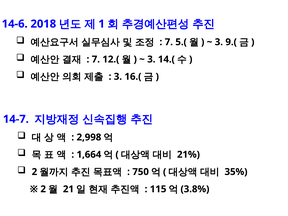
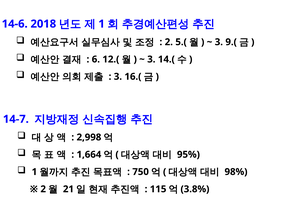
7 at (169, 42): 7 -> 2
7 at (96, 59): 7 -> 6
21%: 21% -> 95%
2 at (34, 172): 2 -> 1
35%: 35% -> 98%
